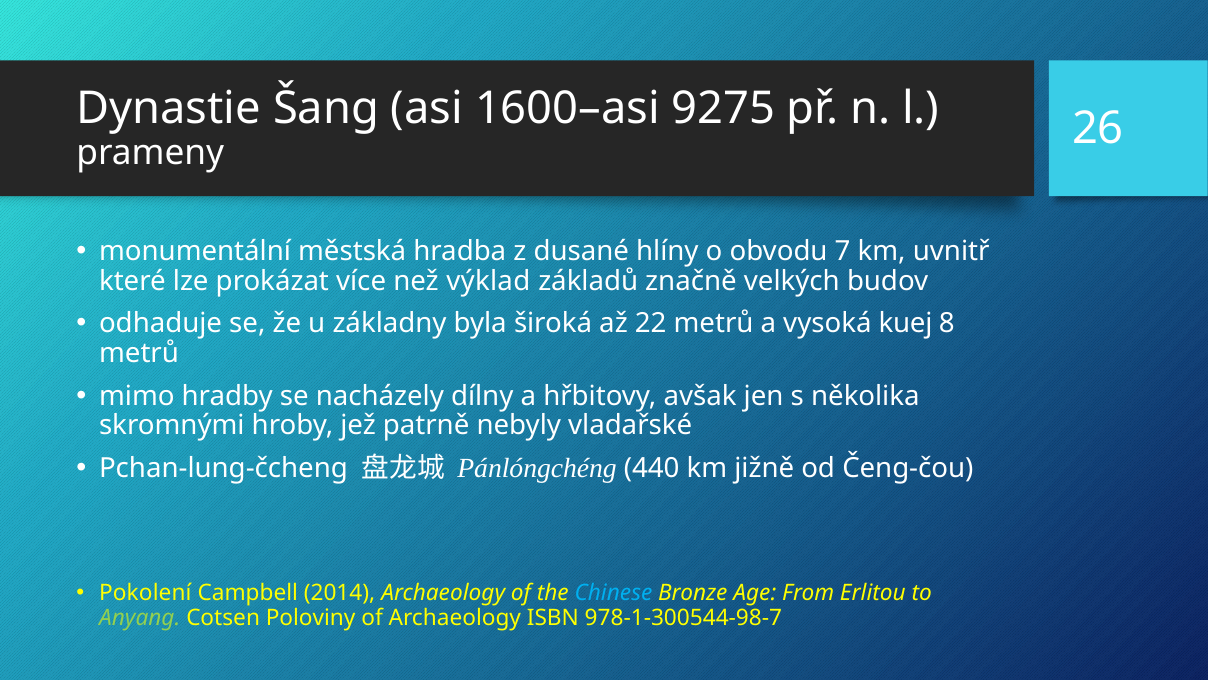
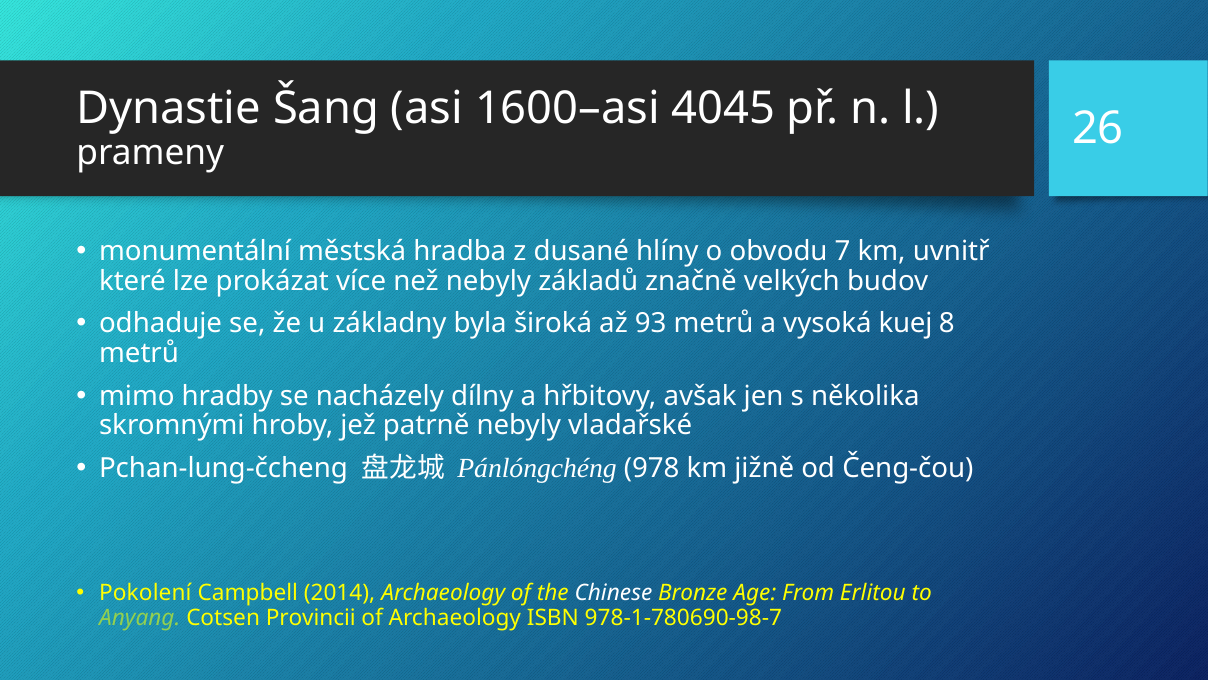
9275: 9275 -> 4045
než výklad: výklad -> nebyly
22: 22 -> 93
440: 440 -> 978
Chinese colour: light blue -> white
Poloviny: Poloviny -> Provincii
978-1-300544-98-7: 978-1-300544-98-7 -> 978-1-780690-98-7
